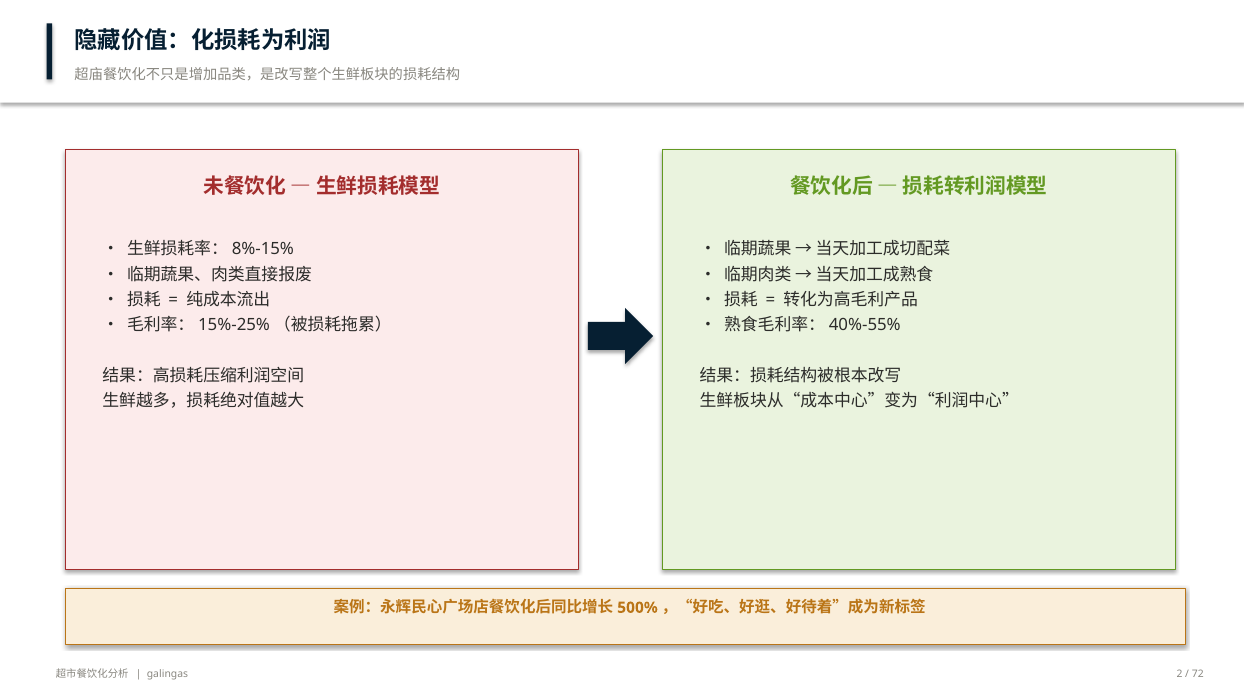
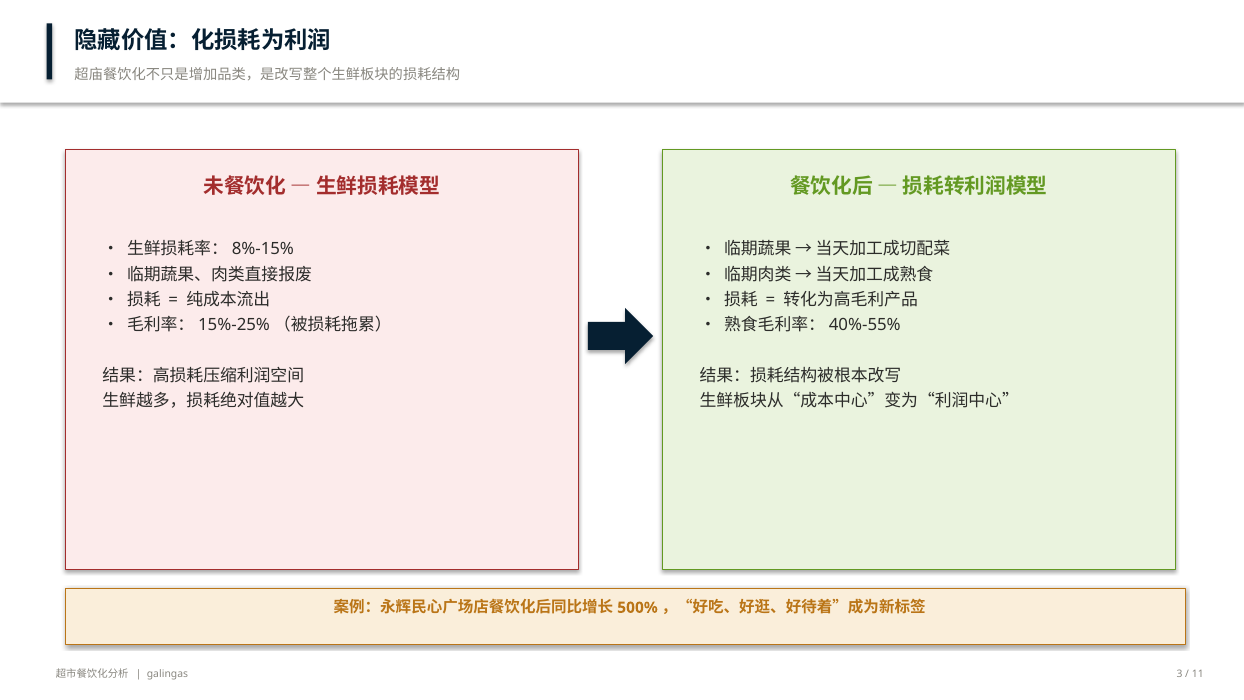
2: 2 -> 3
72: 72 -> 11
